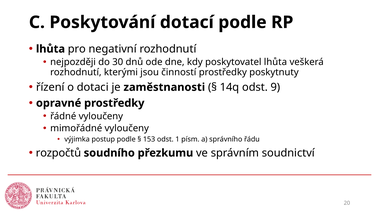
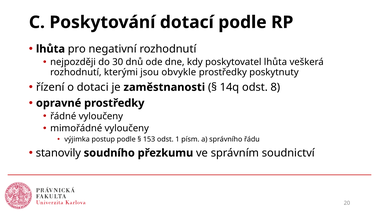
činností: činností -> obvykle
9: 9 -> 8
rozpočtů: rozpočtů -> stanovily
